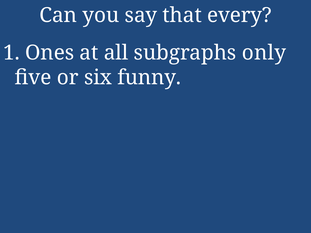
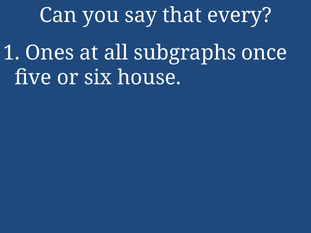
only: only -> once
funny: funny -> house
